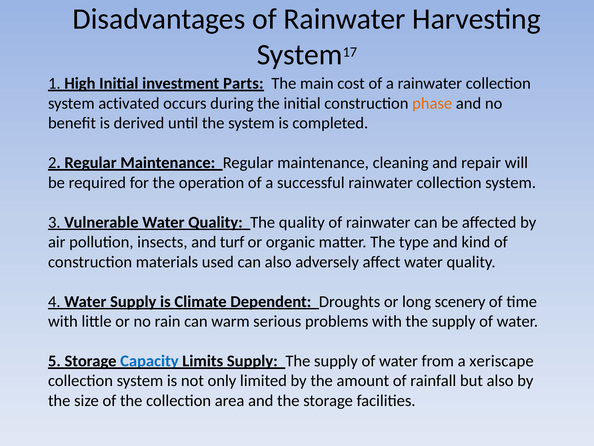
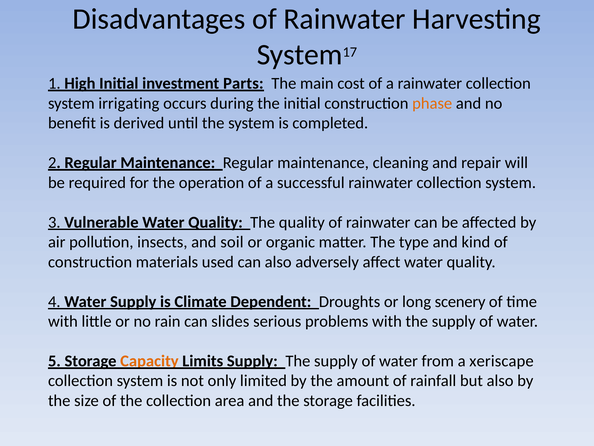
activated: activated -> irrigating
turf: turf -> soil
warm: warm -> slides
Capacity colour: blue -> orange
